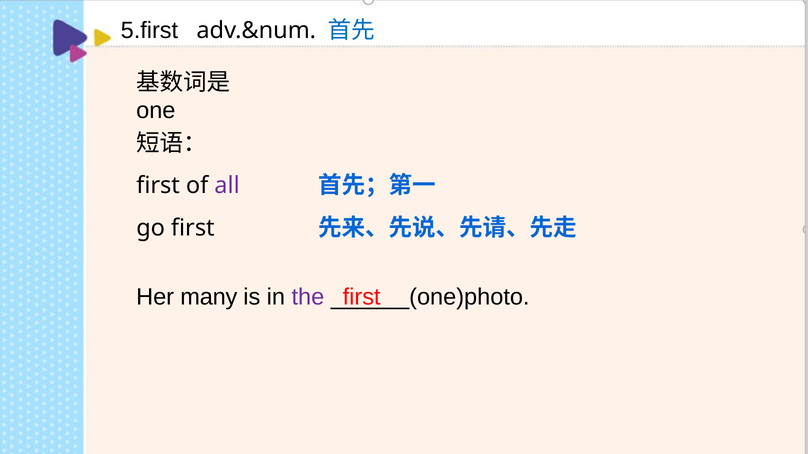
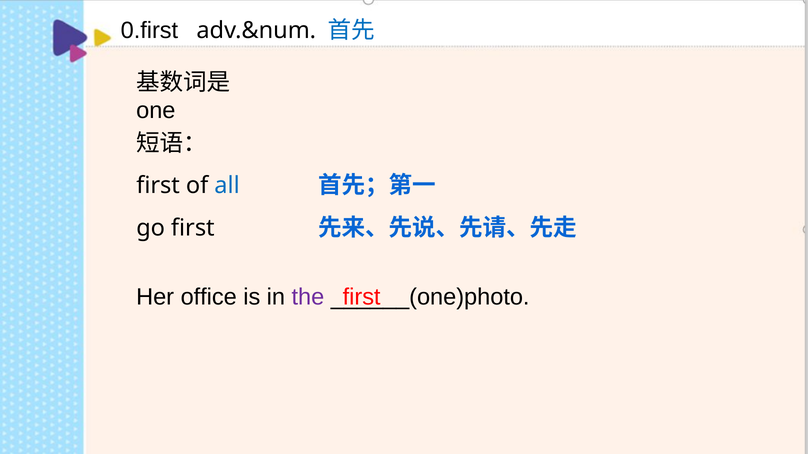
5.first: 5.first -> 0.first
all colour: purple -> blue
many: many -> office
